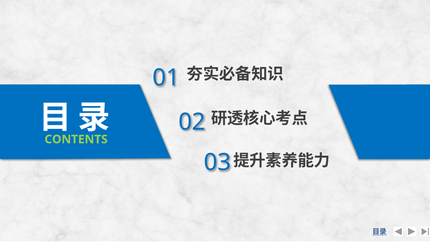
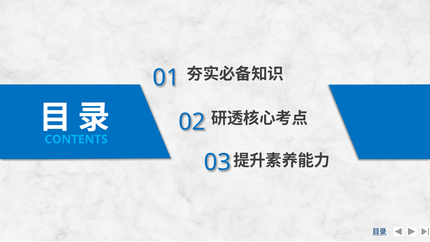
CONTENTS colour: light green -> light blue
